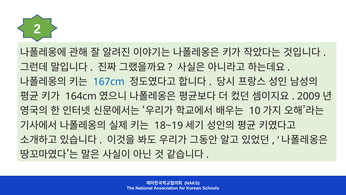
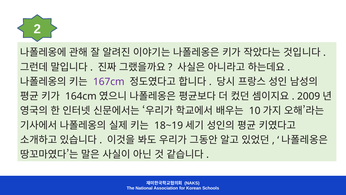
167cm colour: blue -> purple
